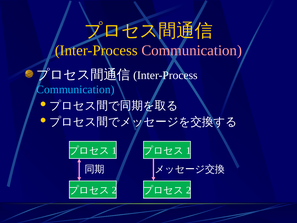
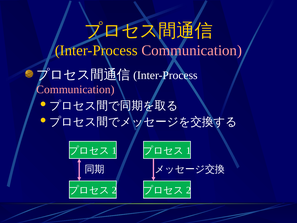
Communication at (75, 89) colour: light blue -> pink
